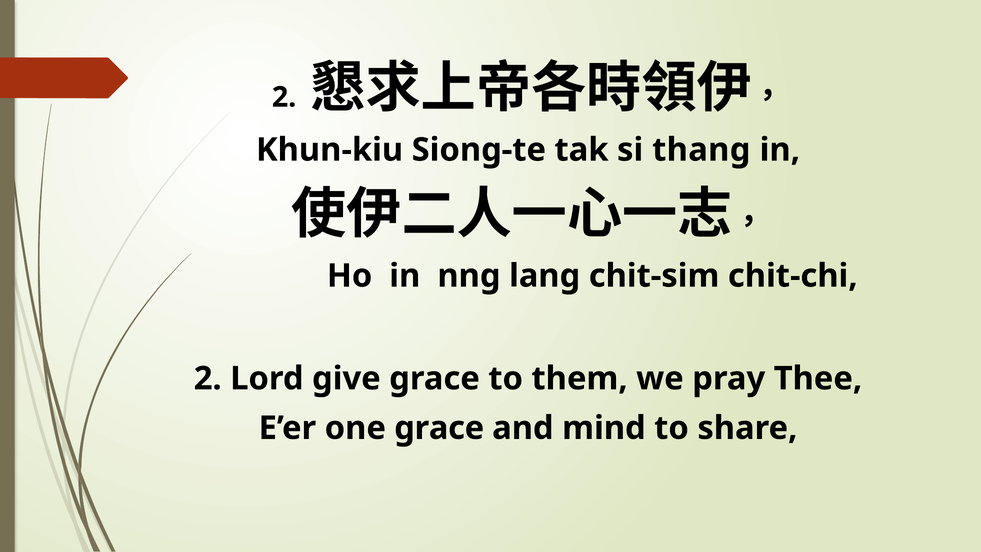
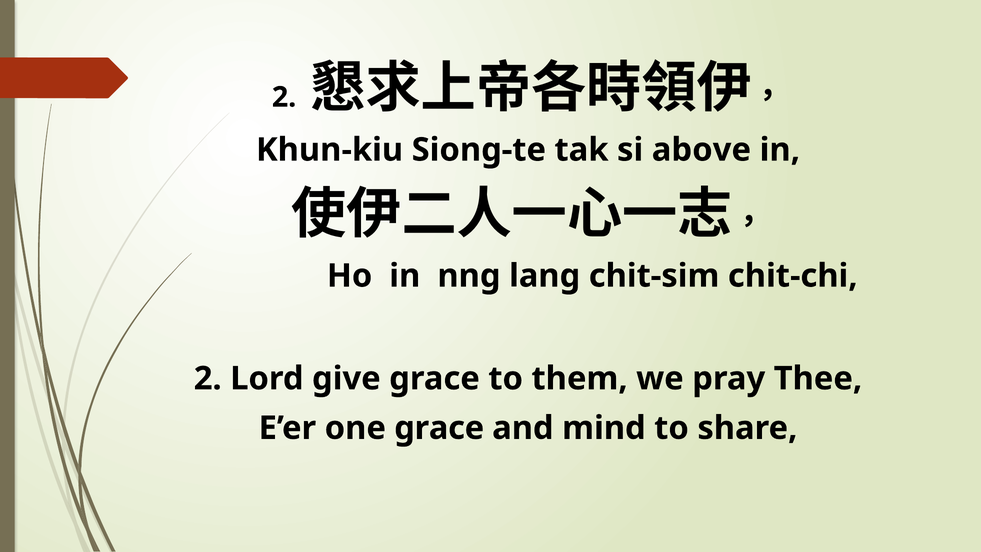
thang: thang -> above
